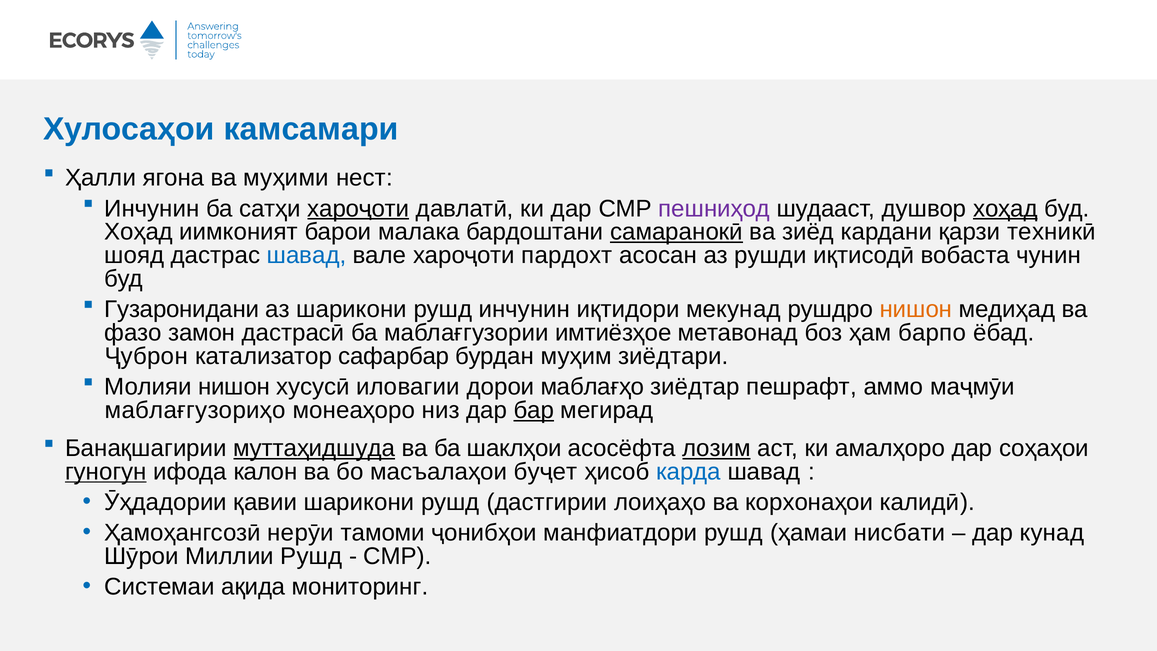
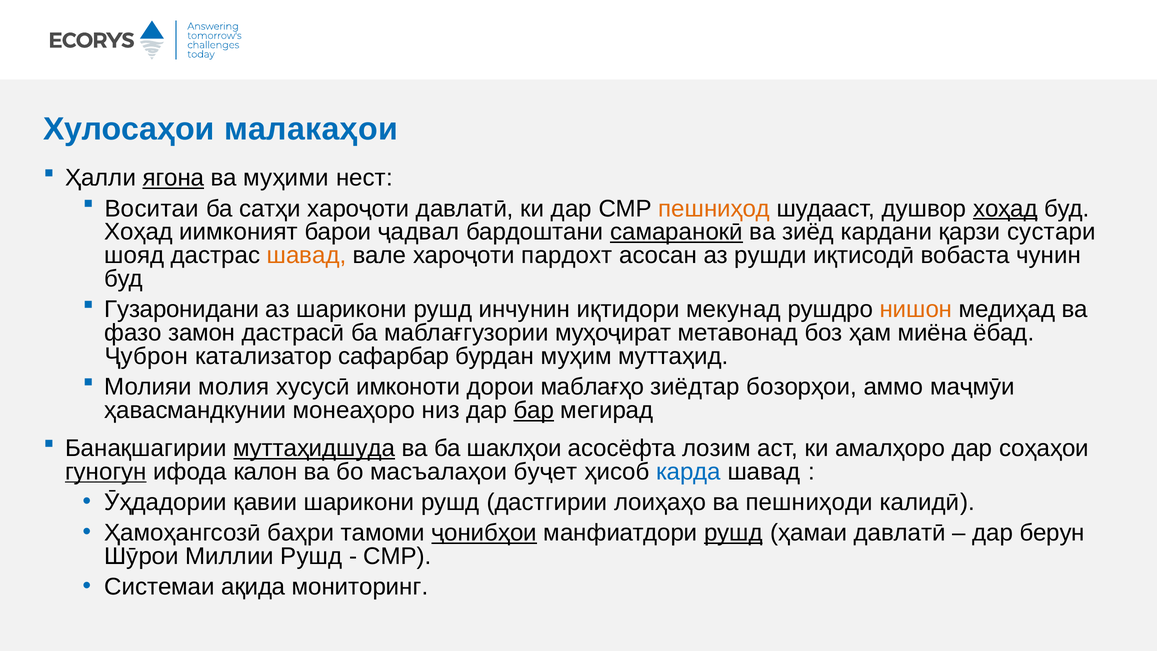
камсамари: камсамари -> малакаҳои
ягона underline: none -> present
Инчунин at (152, 209): Инчунин -> Воситаи
хароҷоти at (358, 209) underline: present -> none
пешниҳод colour: purple -> orange
малака: малака -> ҷадвал
техникӣ: техникӣ -> сустари
шавад at (307, 255) colour: blue -> orange
имтиёзҳое: имтиёзҳое -> муҳоҷират
барпо: барпо -> миёна
зиёдтари: зиёдтари -> муттаҳид
Молияи нишон: нишон -> молия
иловагии: иловагии -> имконоти
пешрафт: пешрафт -> бозорҳои
маблағгузориҳо: маблағгузориҳо -> ҳавасмандкунии
лозим underline: present -> none
корхонаҳои: корхонаҳои -> пешниҳоди
нерӯи: нерӯи -> баҳри
ҷонибҳои underline: none -> present
рушд at (733, 533) underline: none -> present
ҳамаи нисбати: нисбати -> давлатӣ
кунад: кунад -> берун
